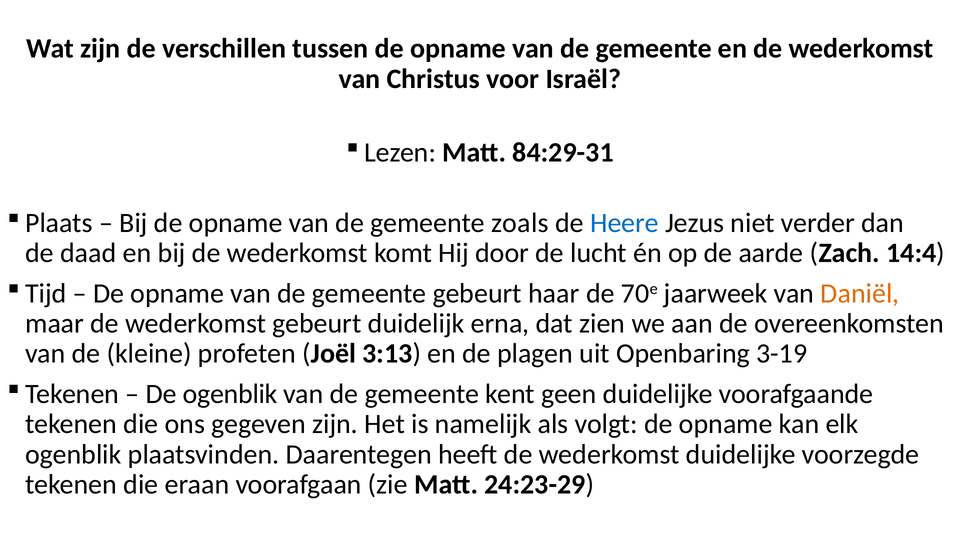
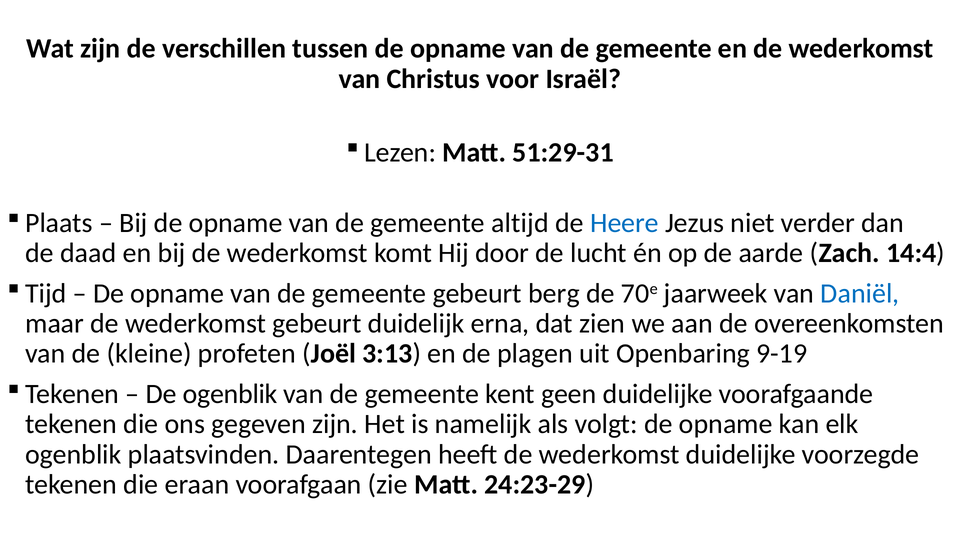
84:29-31: 84:29-31 -> 51:29-31
zoals: zoals -> altijd
haar: haar -> berg
Daniël colour: orange -> blue
3-19: 3-19 -> 9-19
